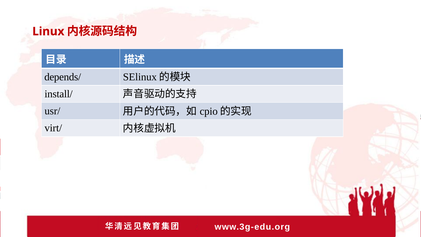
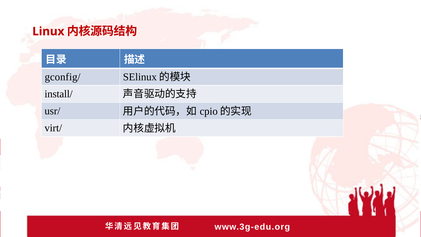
depends/: depends/ -> gconfig/
